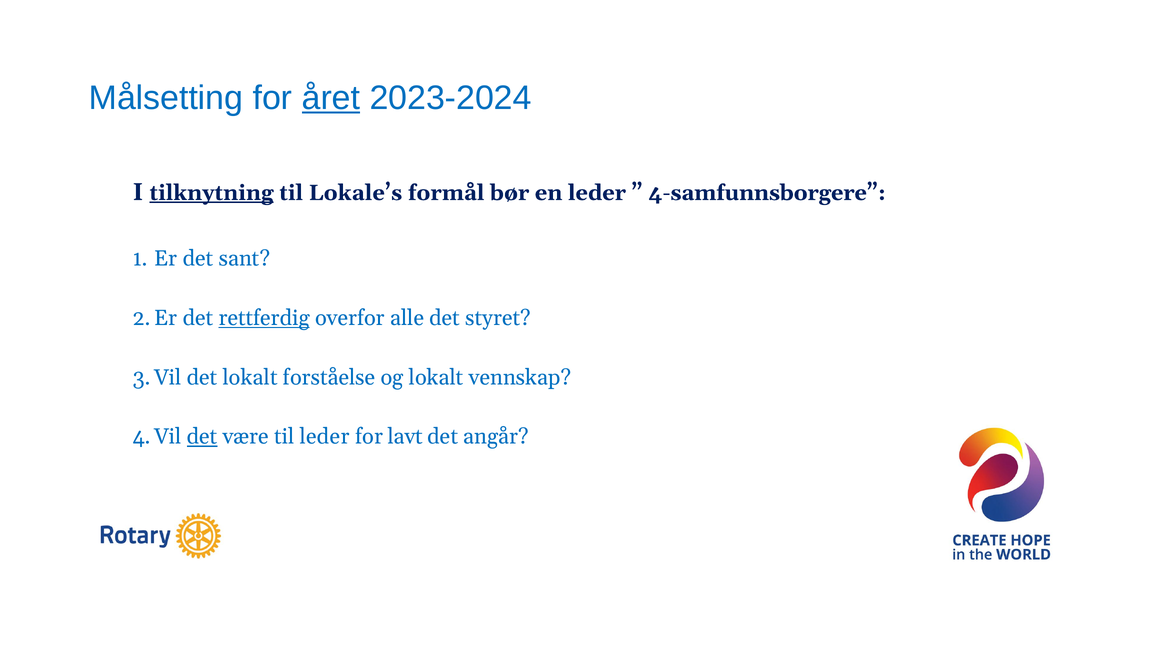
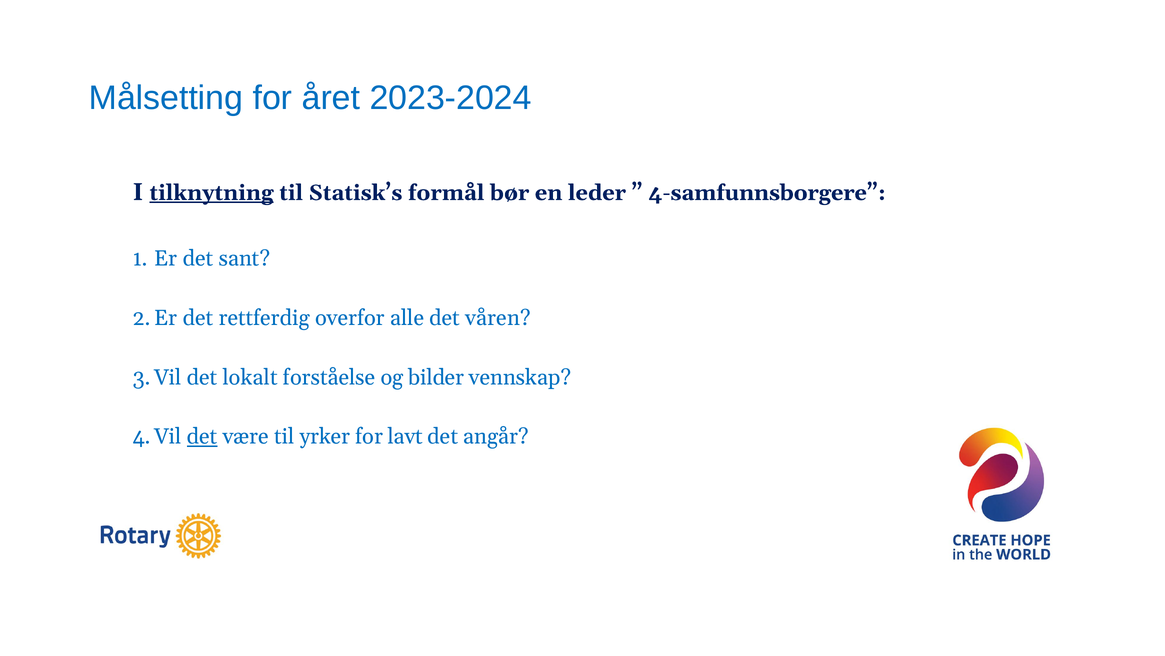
året underline: present -> none
Lokale’s: Lokale’s -> Statisk’s
rettferdig underline: present -> none
styret: styret -> våren
og lokalt: lokalt -> bilder
til leder: leder -> yrker
